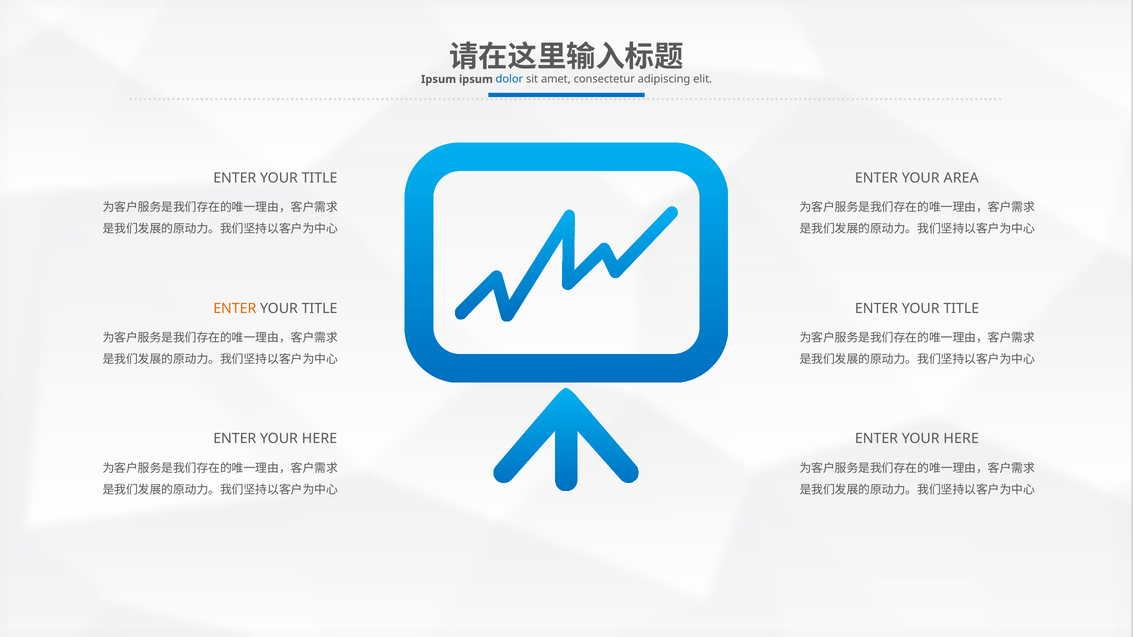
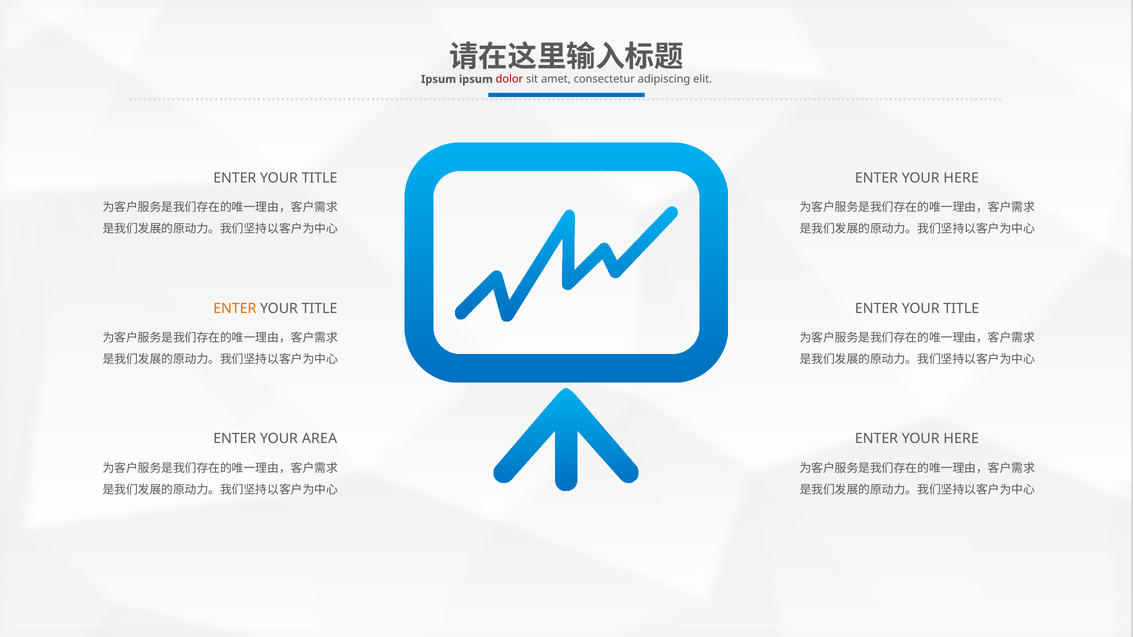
dolor colour: blue -> red
AREA at (961, 178): AREA -> HERE
HERE at (319, 439): HERE -> AREA
